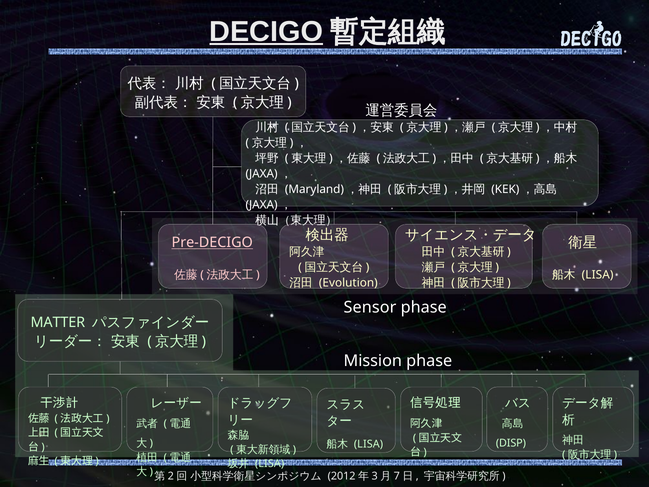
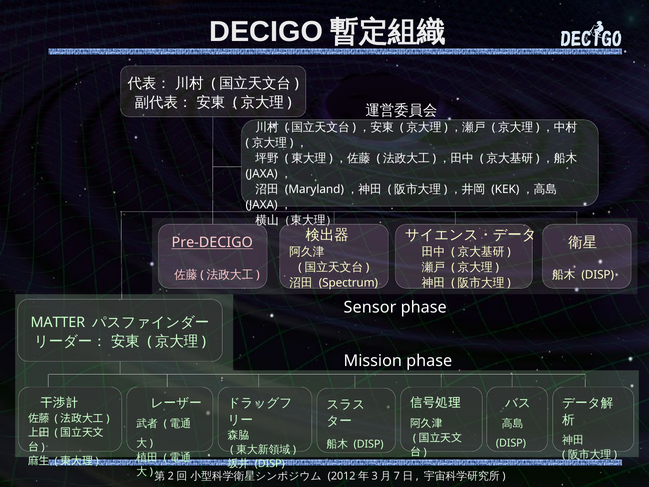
DECIGO underline: present -> none
LISA at (598, 275): LISA -> DISP
Evolution: Evolution -> Spectrum
LISA at (368, 444): LISA -> DISP
LISA at (270, 463): LISA -> DISP
